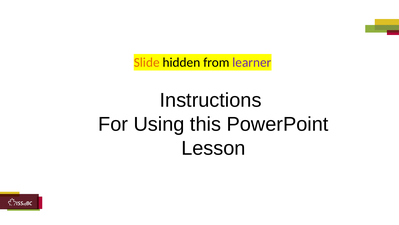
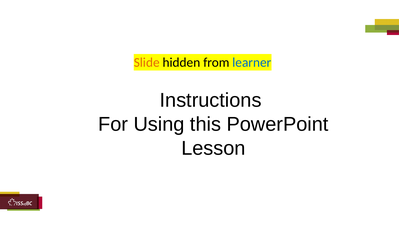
learner colour: purple -> blue
